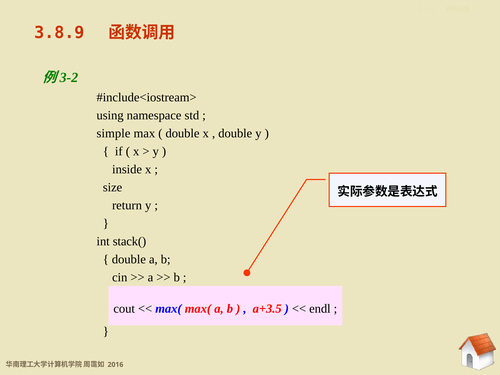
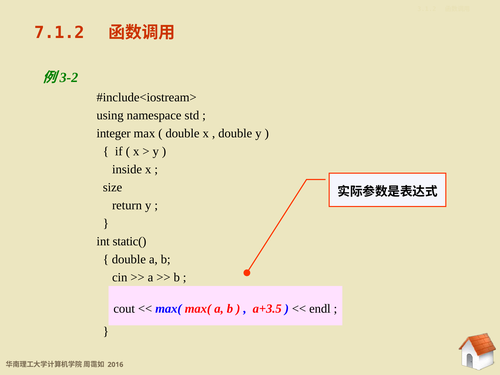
3.8.9: 3.8.9 -> 7.1.2
simple: simple -> integer
stack(: stack( -> static(
